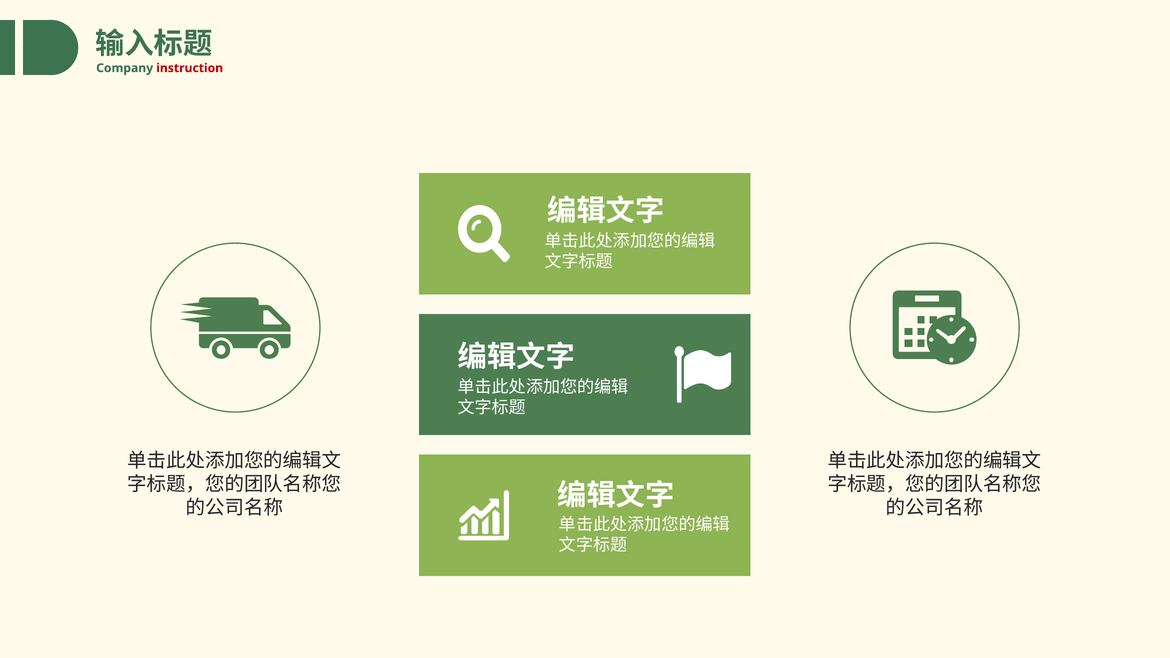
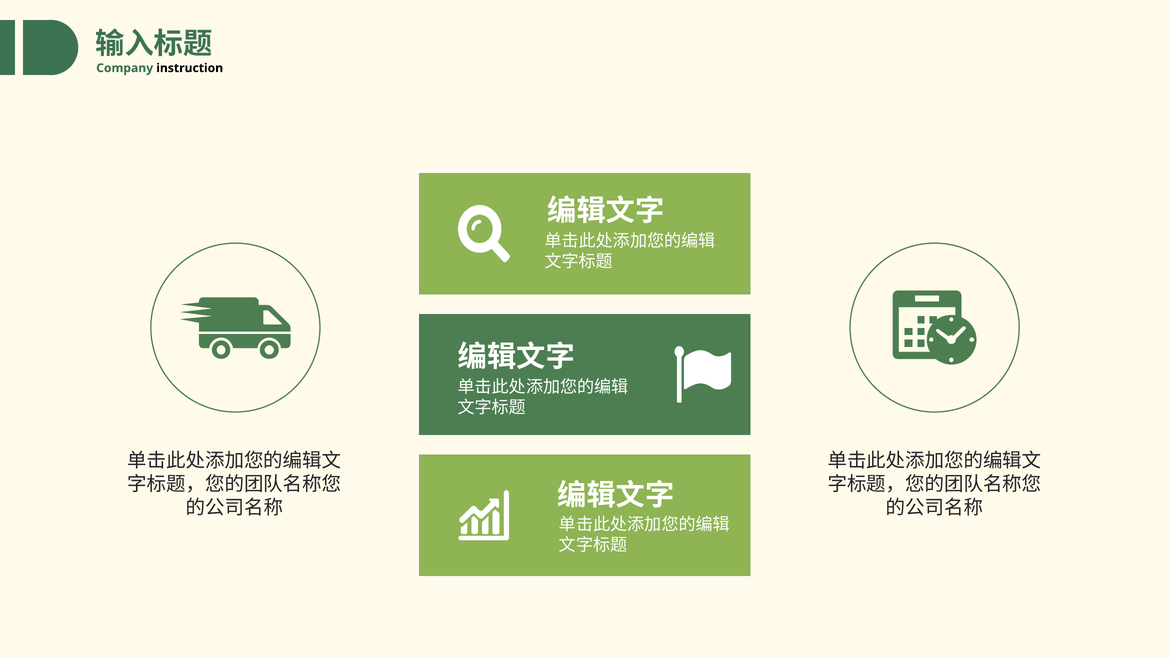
instruction colour: red -> black
